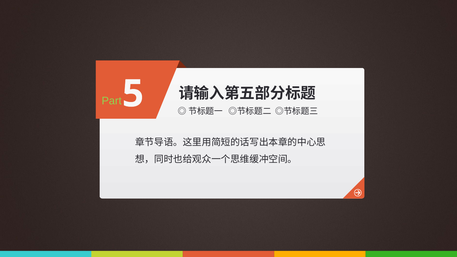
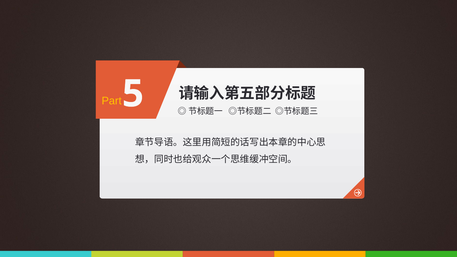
Part colour: light green -> yellow
